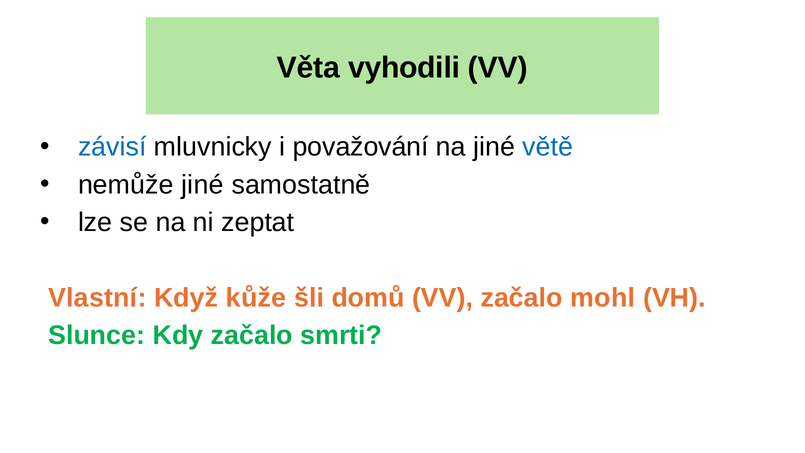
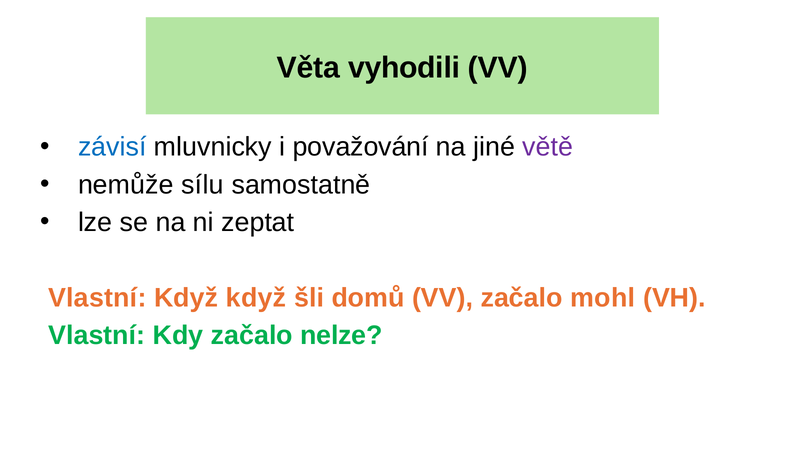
větě colour: blue -> purple
nemůže jiné: jiné -> sílu
Když kůže: kůže -> když
Slunce at (97, 335): Slunce -> Vlastní
smrti: smrti -> nelze
